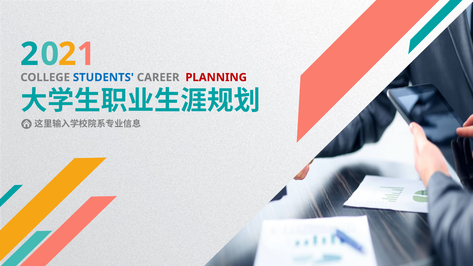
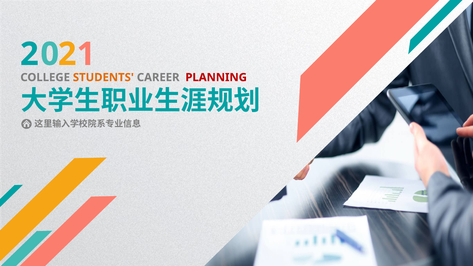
STUDENTS colour: blue -> orange
